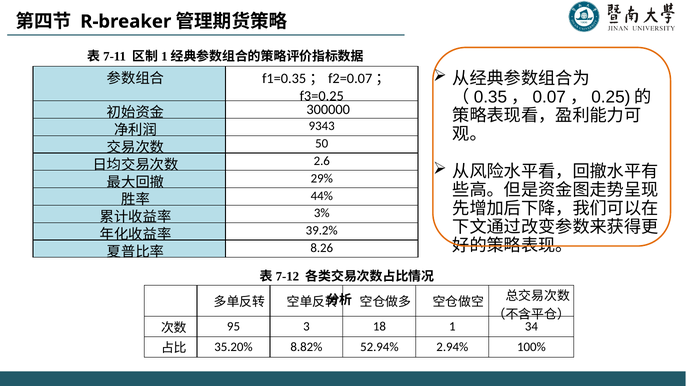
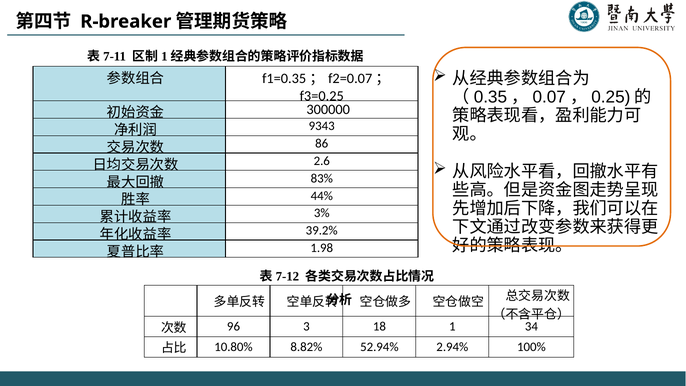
50: 50 -> 86
29%: 29% -> 83%
8.26: 8.26 -> 1.98
95: 95 -> 96
35.20%: 35.20% -> 10.80%
